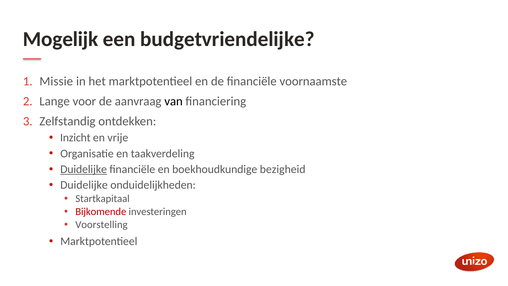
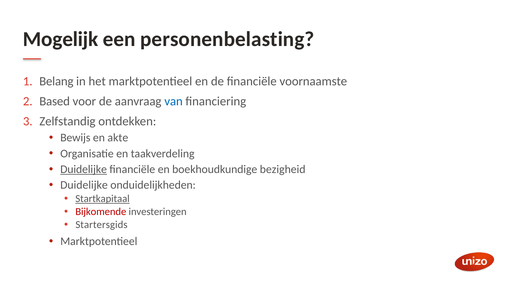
budgetvriendelijke: budgetvriendelijke -> personenbelasting
Missie: Missie -> Belang
Lange: Lange -> Based
van colour: black -> blue
Inzicht: Inzicht -> Bewijs
vrije: vrije -> akte
Startkapitaal underline: none -> present
Voorstelling: Voorstelling -> Startersgids
